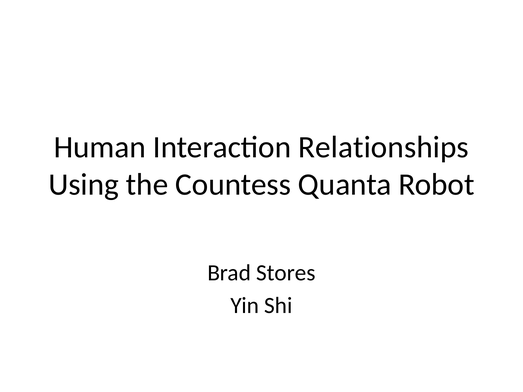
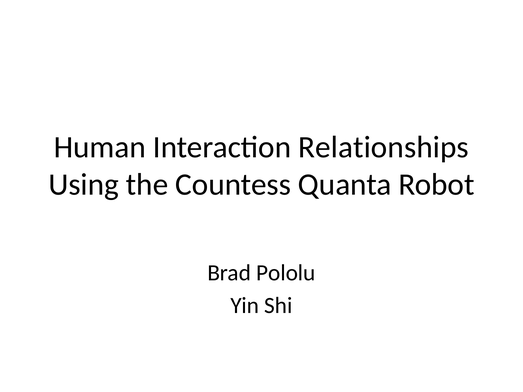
Stores: Stores -> Pololu
